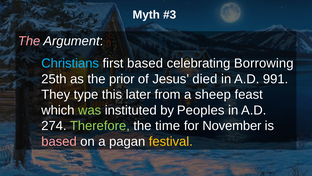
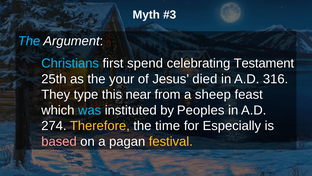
The at (29, 41) colour: pink -> light blue
first based: based -> spend
Borrowing: Borrowing -> Testament
prior: prior -> your
991: 991 -> 316
later: later -> near
was colour: light green -> light blue
Therefore colour: light green -> yellow
November: November -> Especially
